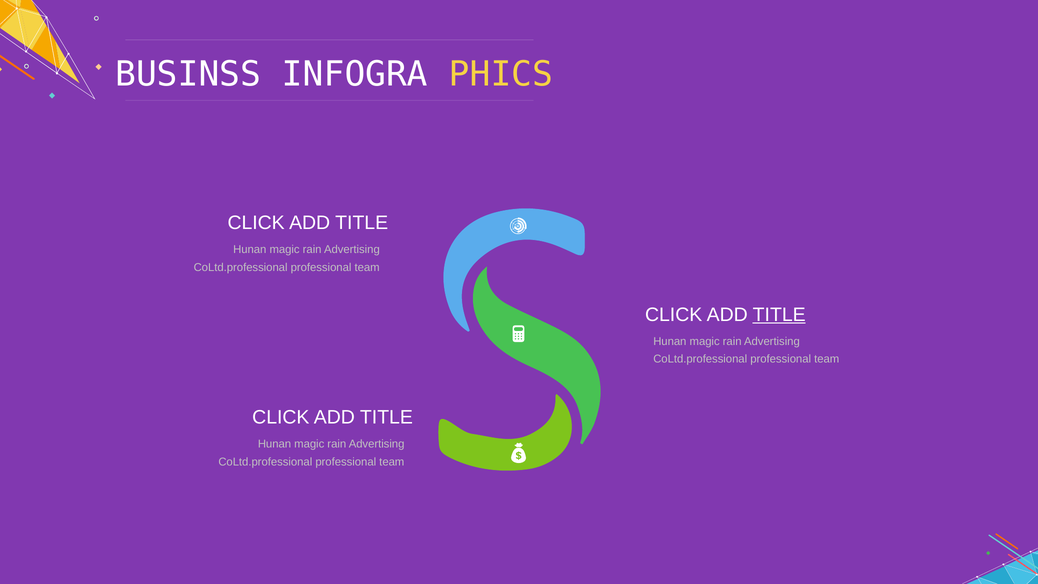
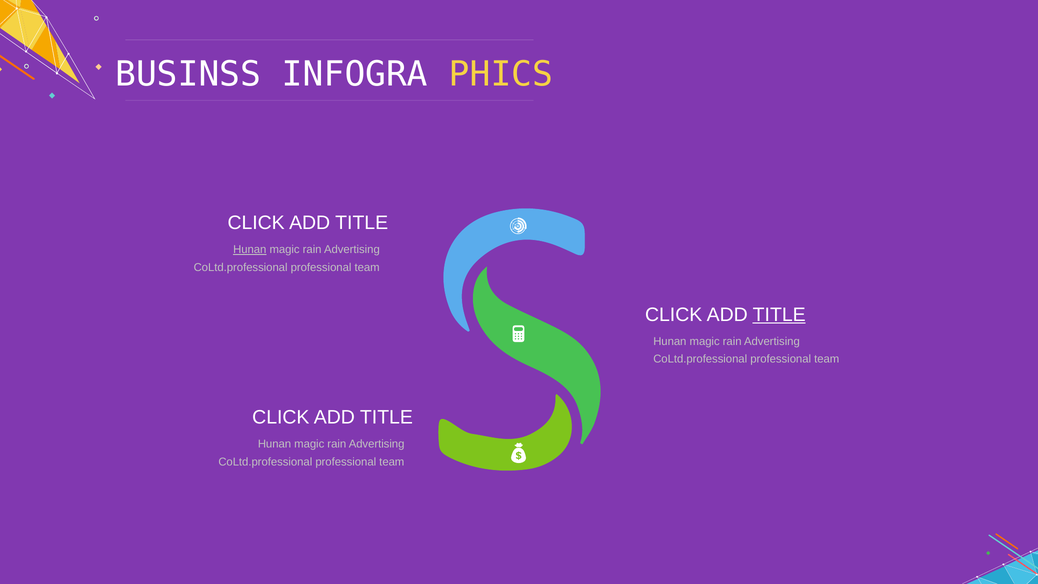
Hunan at (250, 250) underline: none -> present
